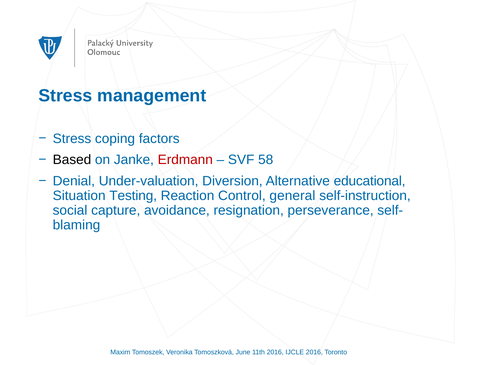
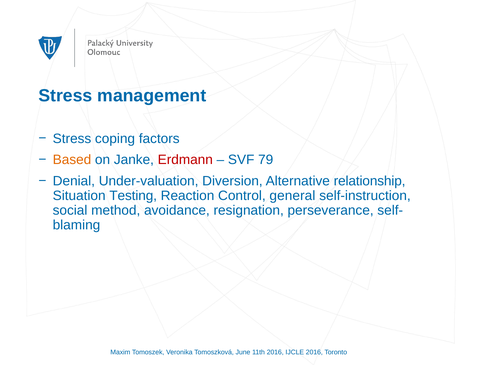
Based colour: black -> orange
58: 58 -> 79
educational: educational -> relationship
capture: capture -> method
